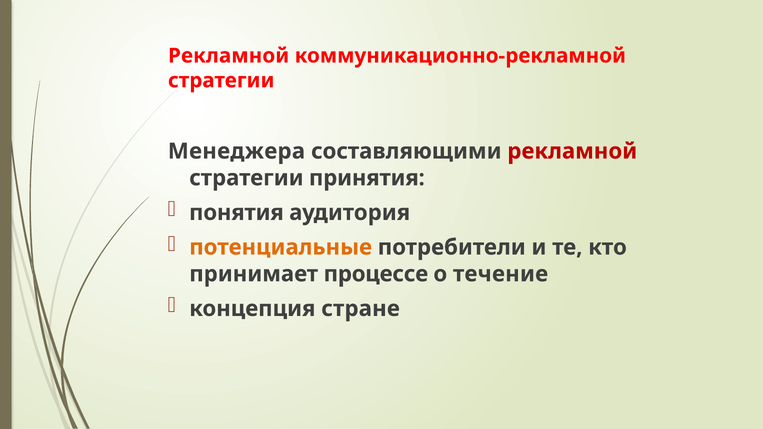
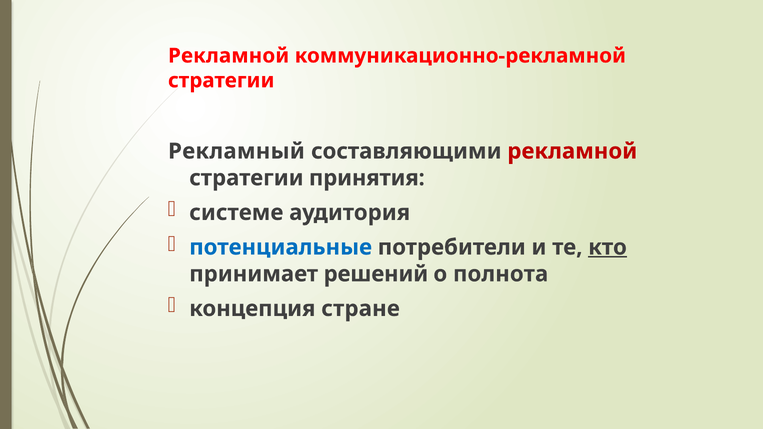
Менеджера: Менеджера -> Рекламный
понятия: понятия -> системе
потенциальные colour: orange -> blue
кто underline: none -> present
процессе: процессе -> решений
течение: течение -> полнота
